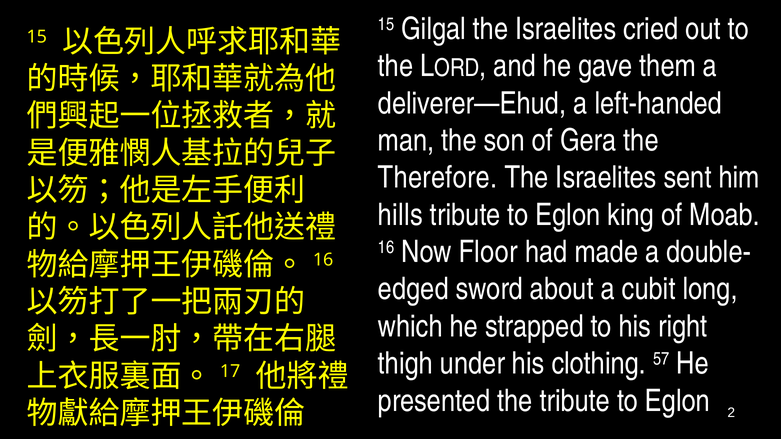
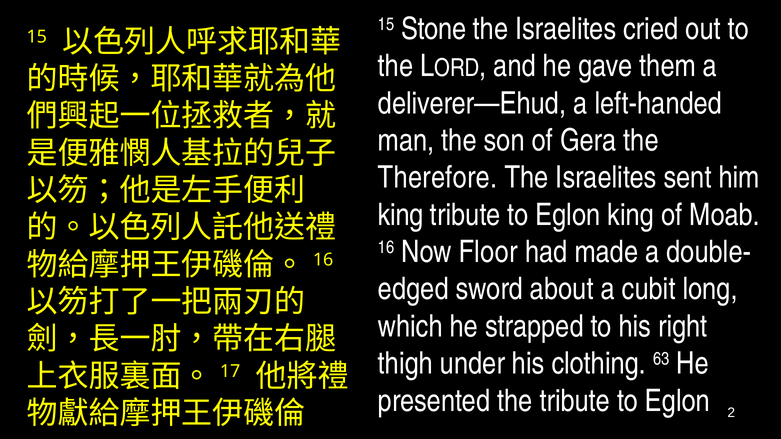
Gilgal: Gilgal -> Stone
hills at (400, 215): hills -> king
57: 57 -> 63
